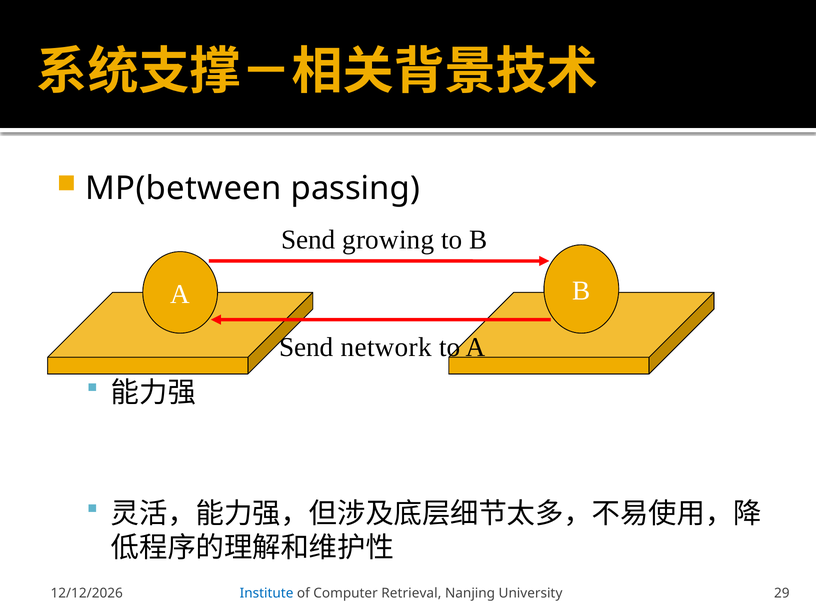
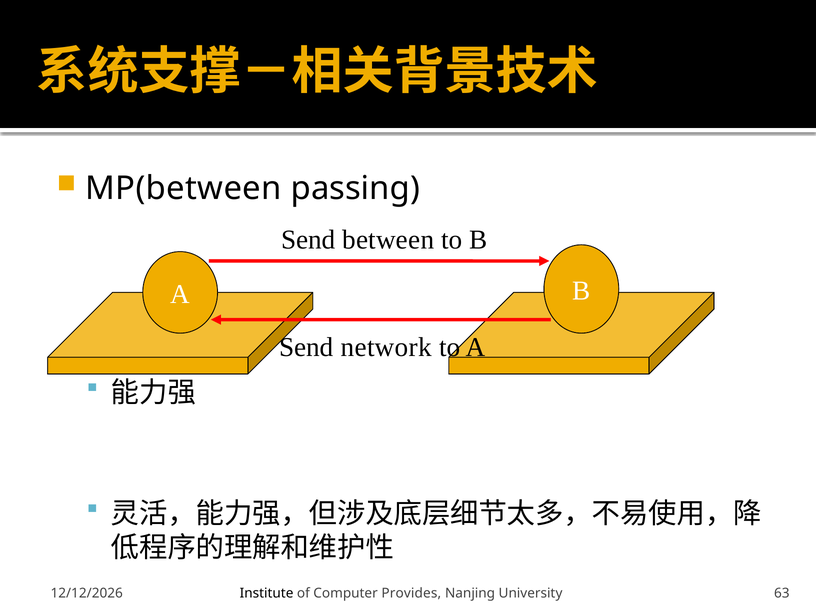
growing: growing -> between
Institute colour: blue -> black
Retrieval: Retrieval -> Provides
29: 29 -> 63
